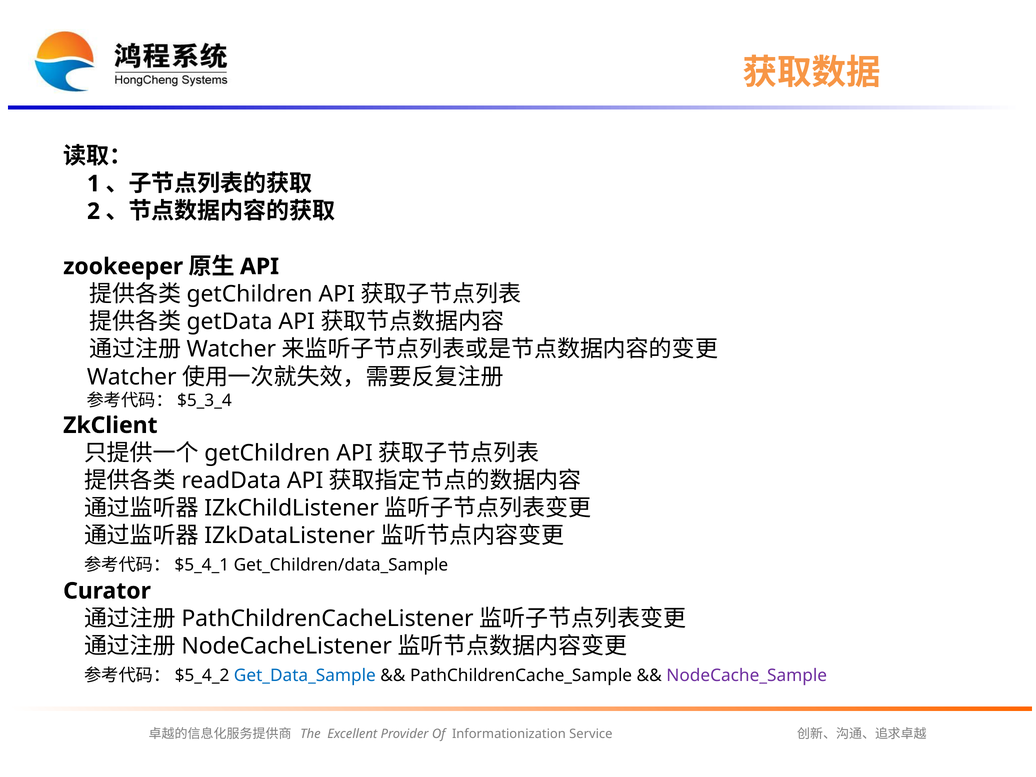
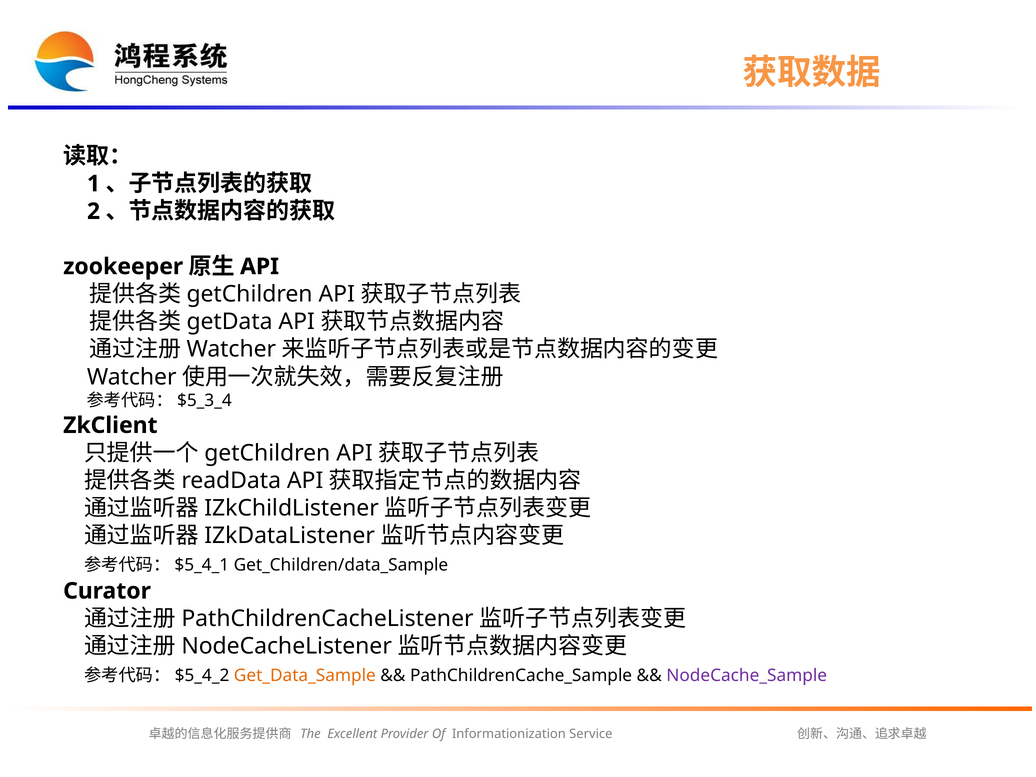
Get_Data_Sample colour: blue -> orange
